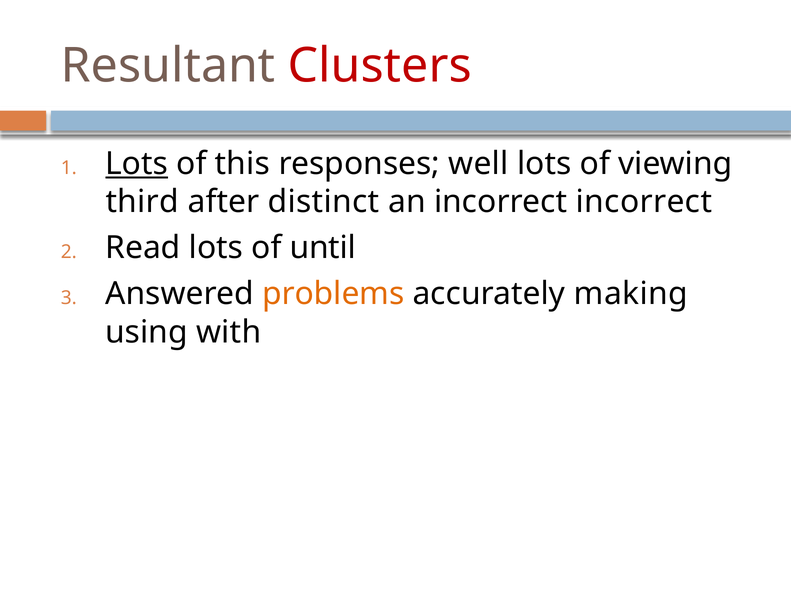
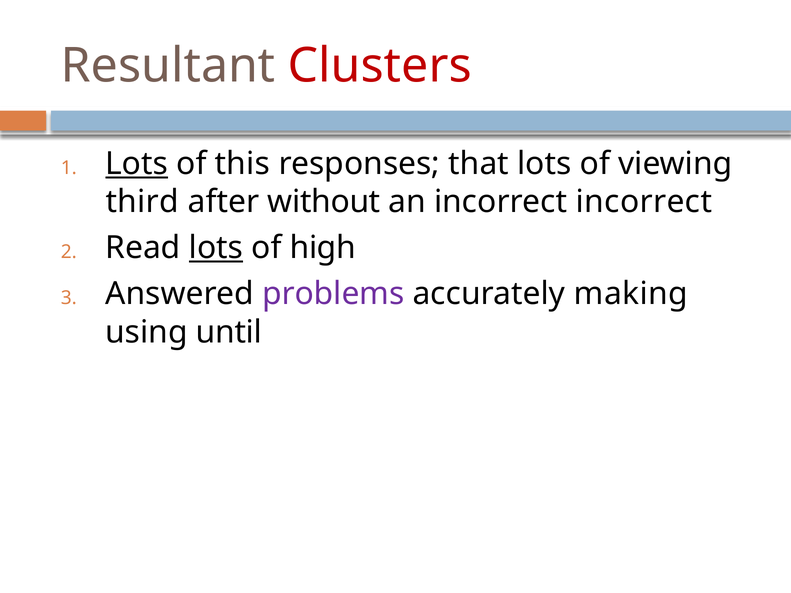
well: well -> that
distinct: distinct -> without
lots at (216, 248) underline: none -> present
until: until -> high
problems colour: orange -> purple
with: with -> until
